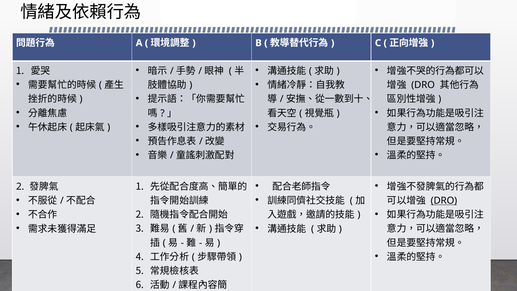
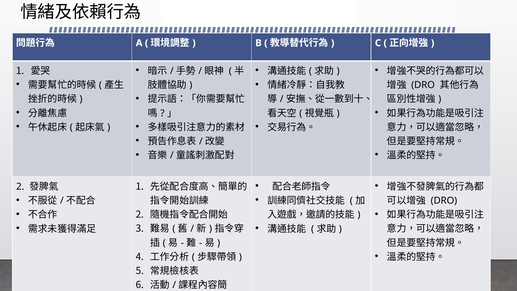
DRO at (444, 201) underline: present -> none
